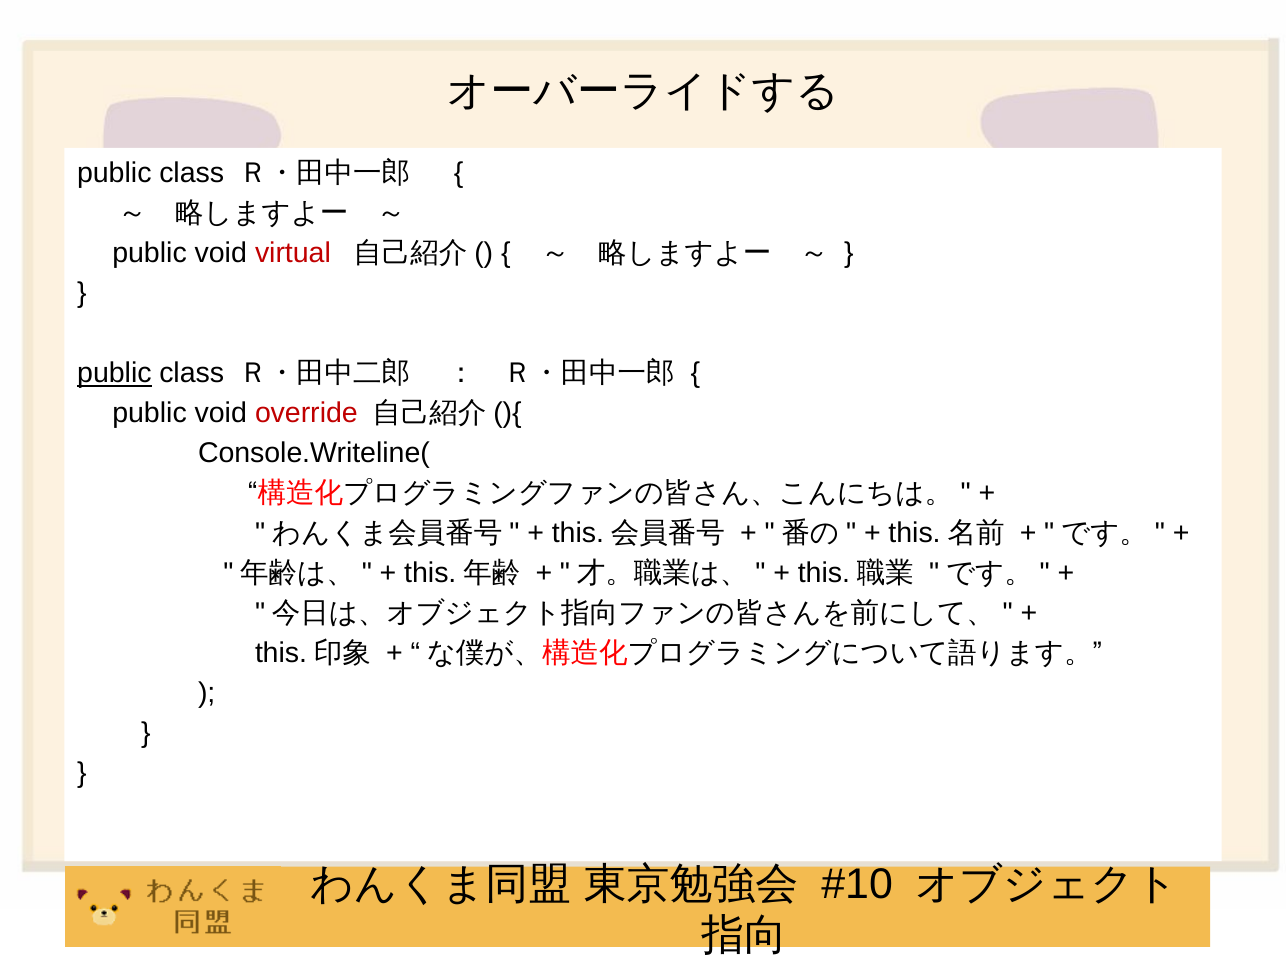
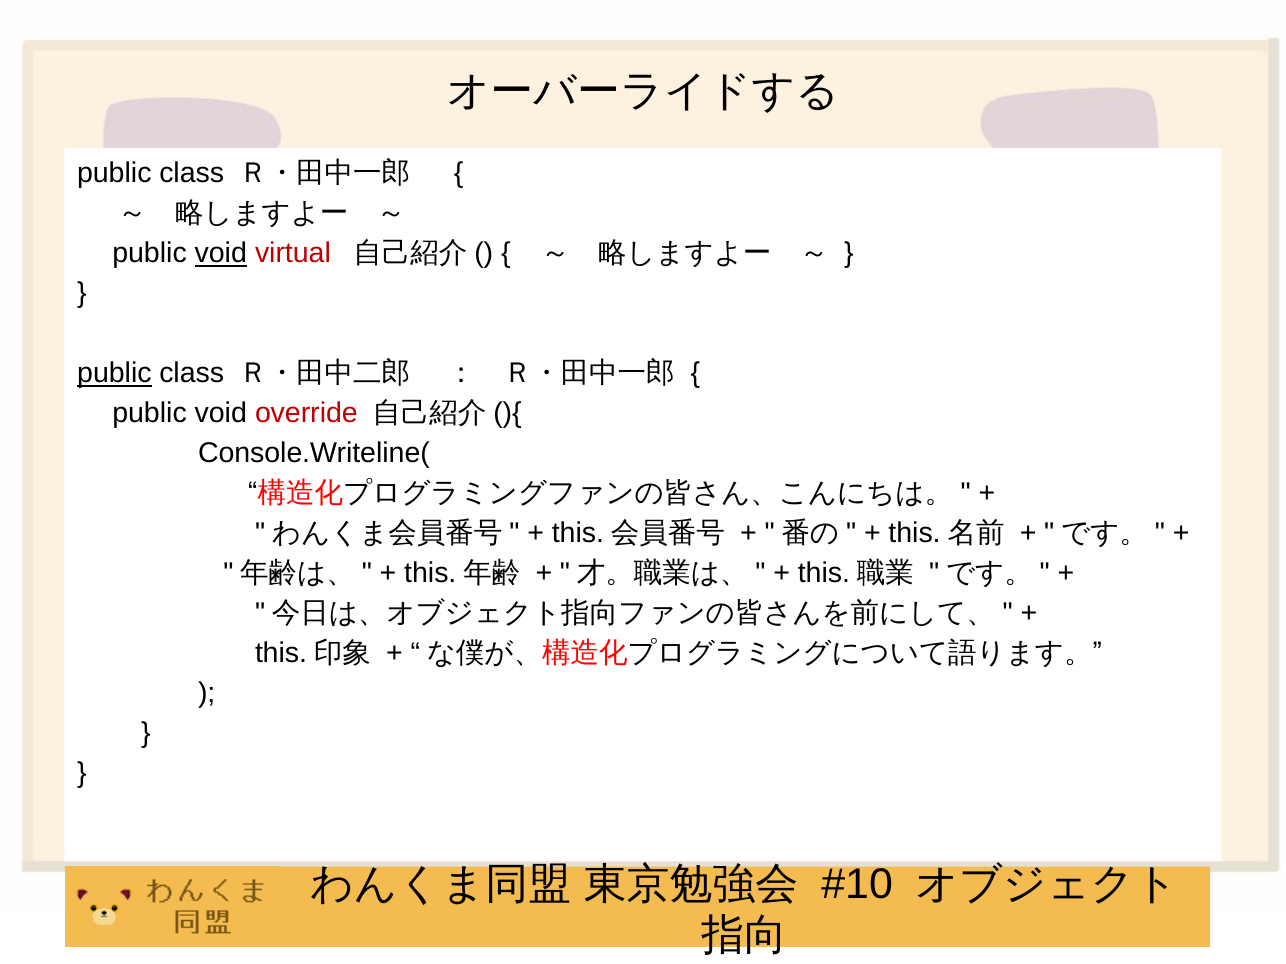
void at (221, 254) underline: none -> present
